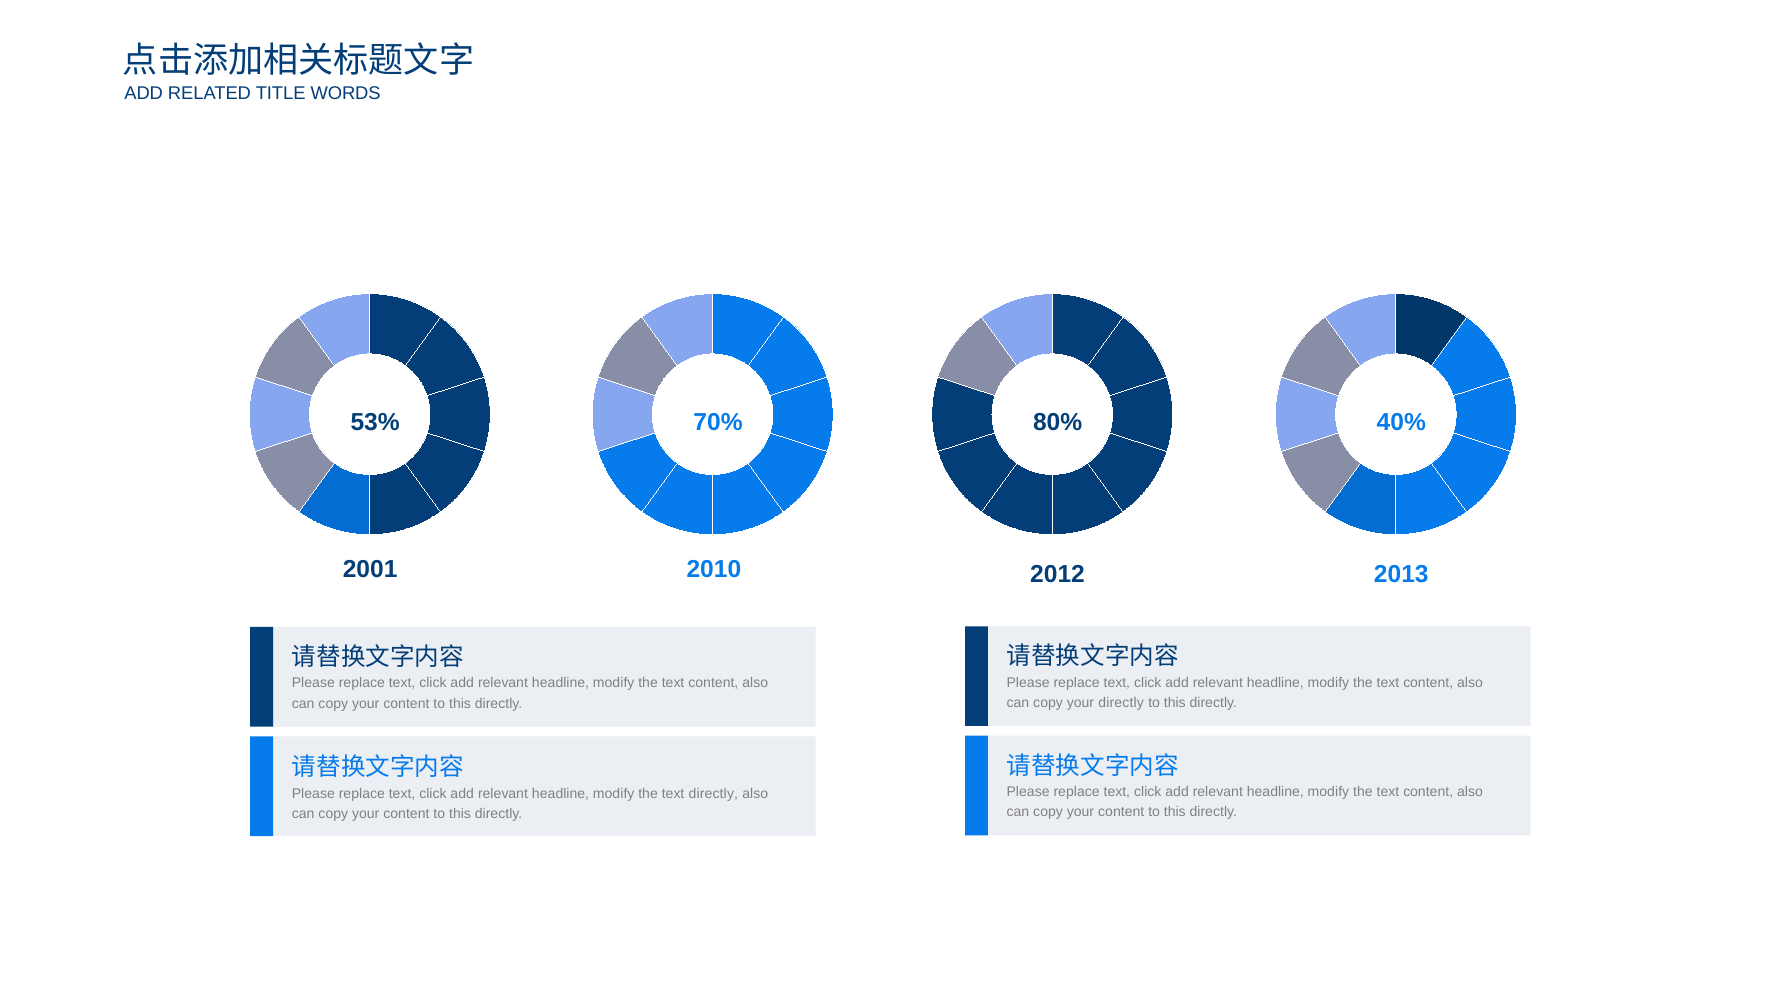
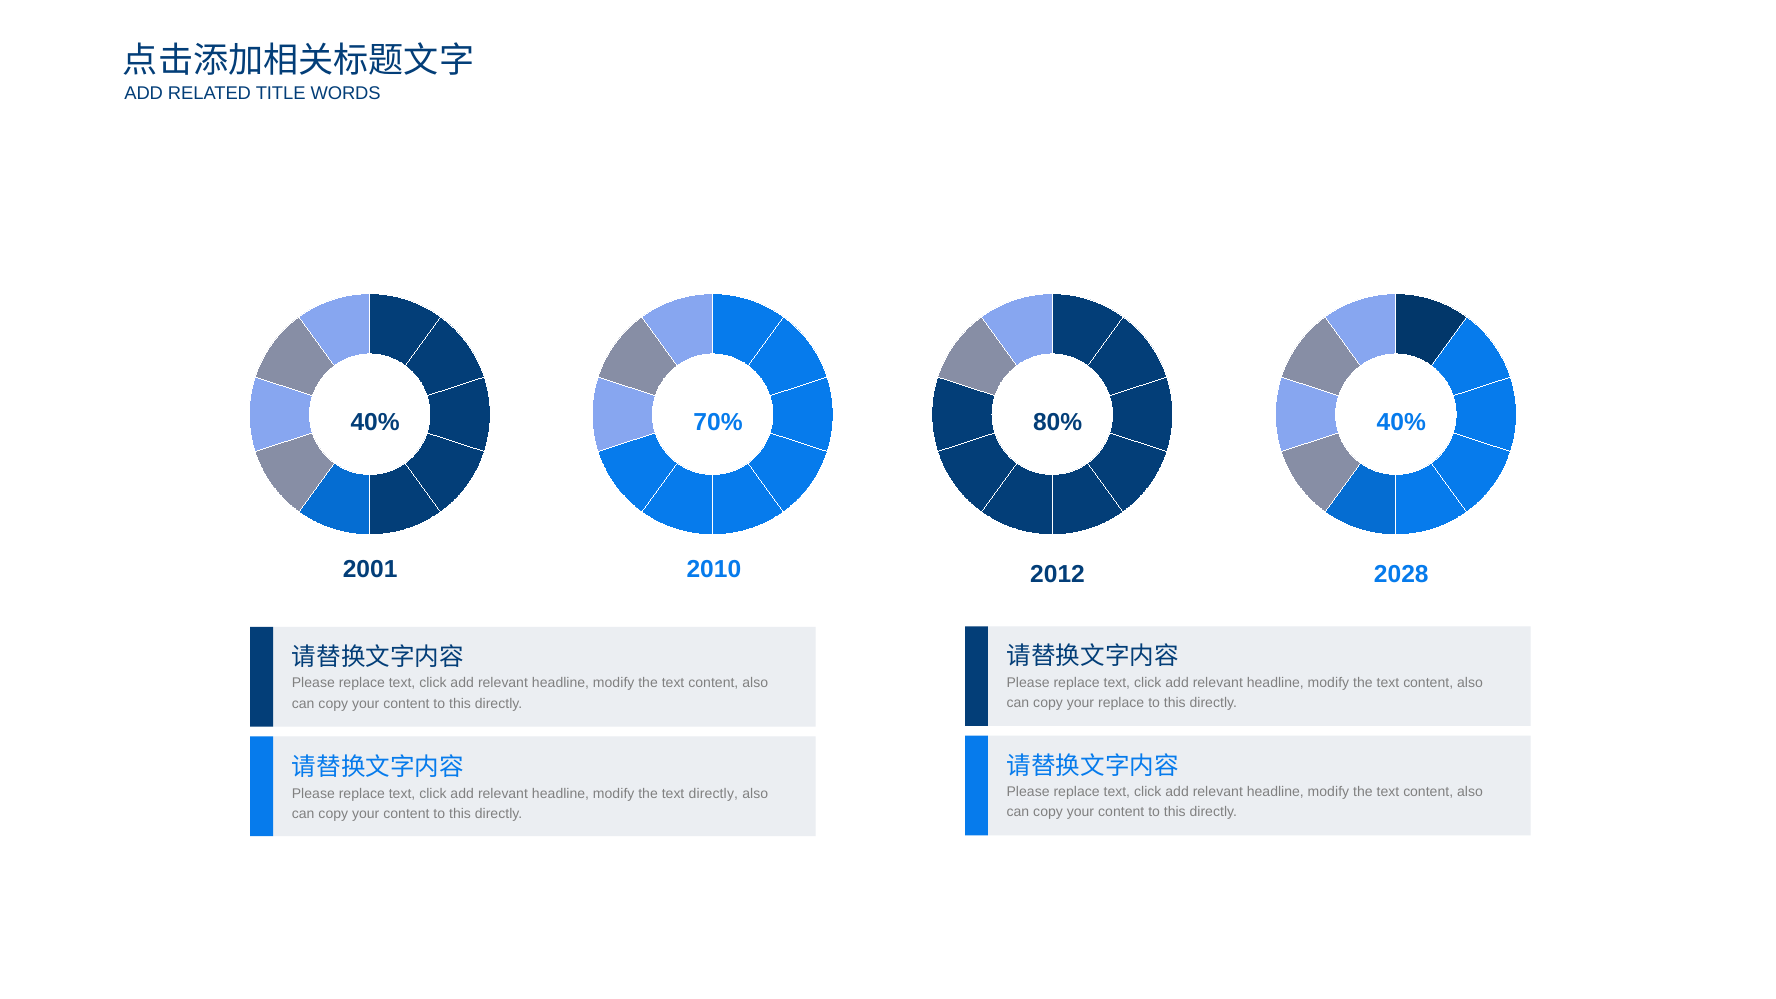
53% at (375, 422): 53% -> 40%
2013: 2013 -> 2028
your directly: directly -> replace
